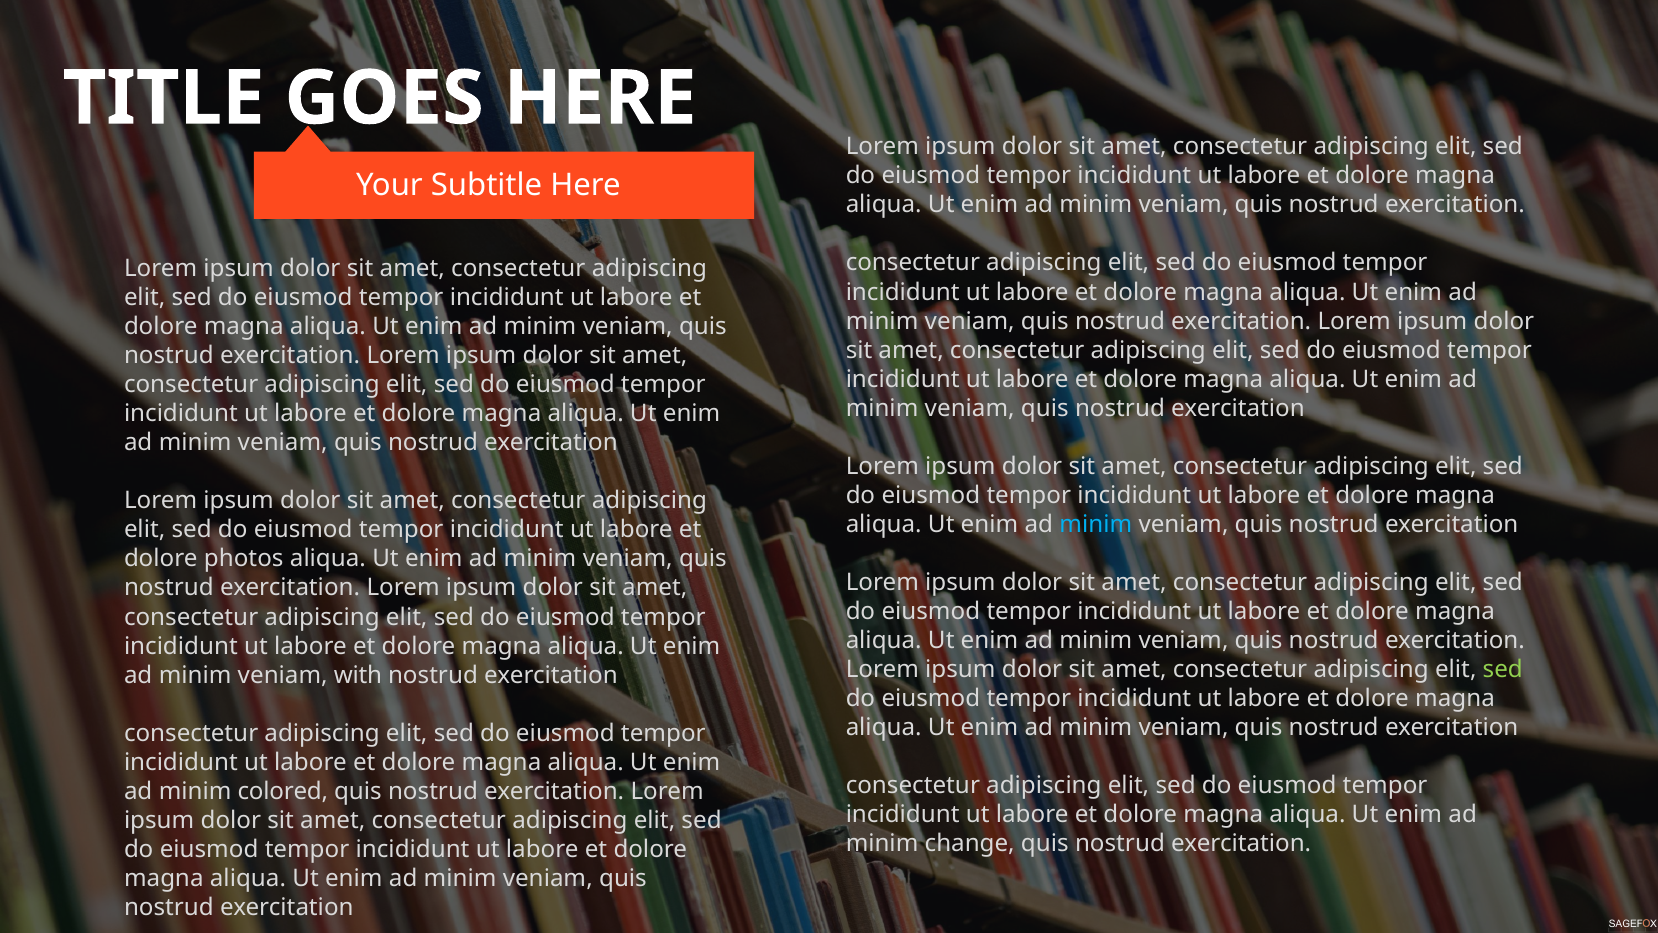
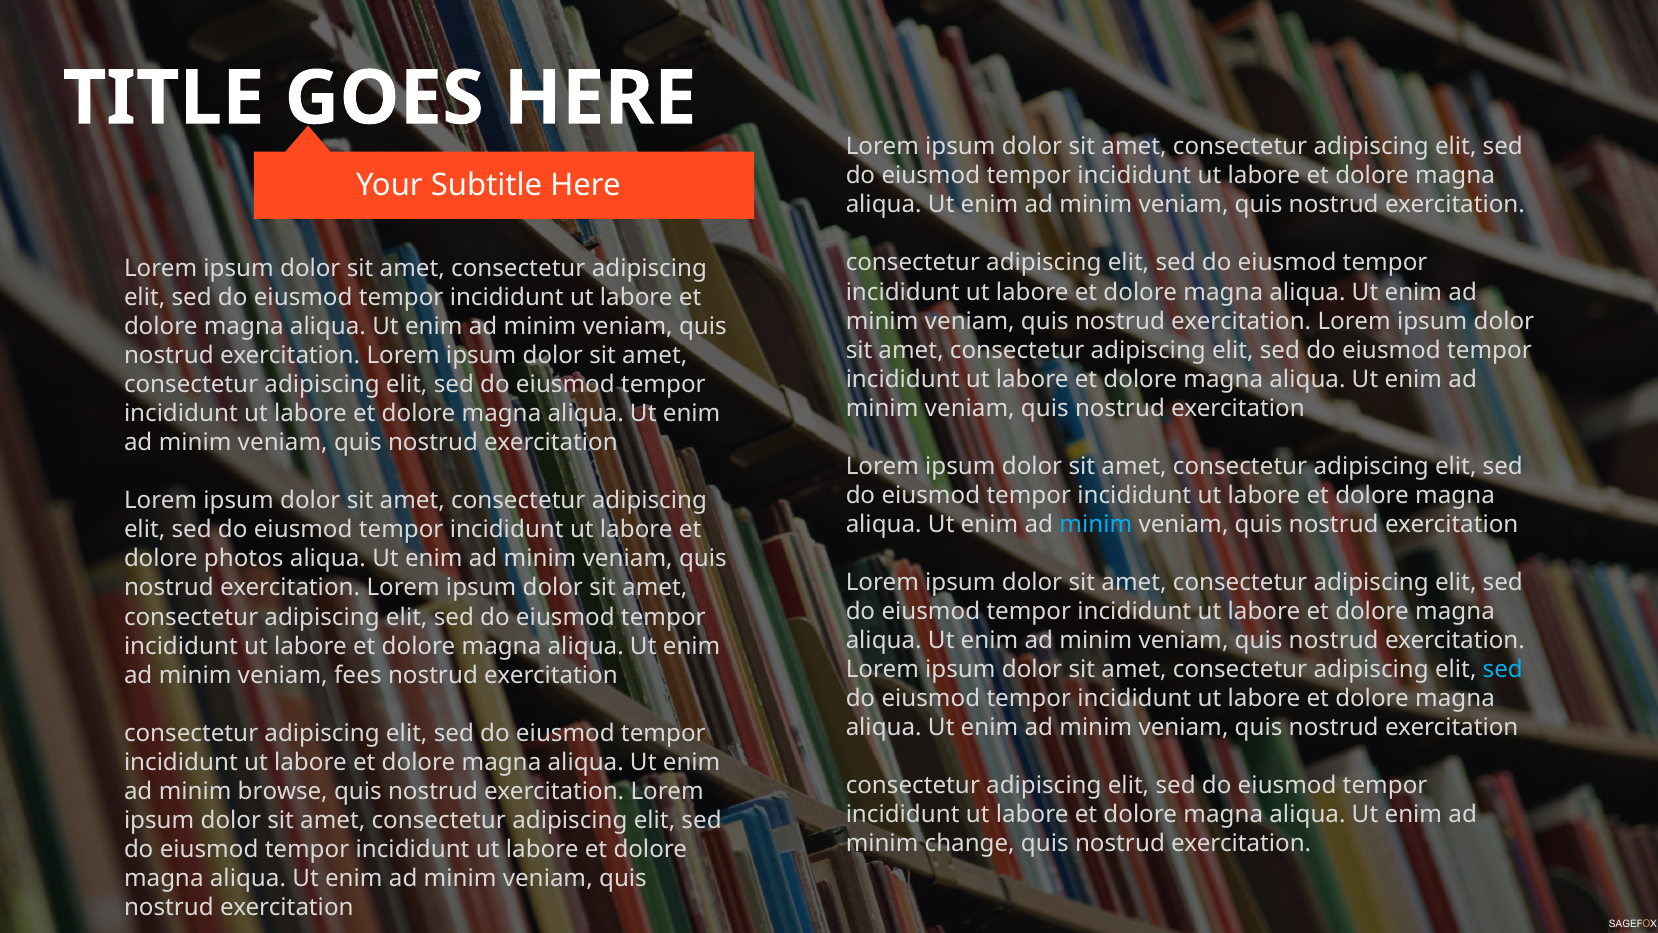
sed at (1503, 669) colour: light green -> light blue
with: with -> fees
colored: colored -> browse
